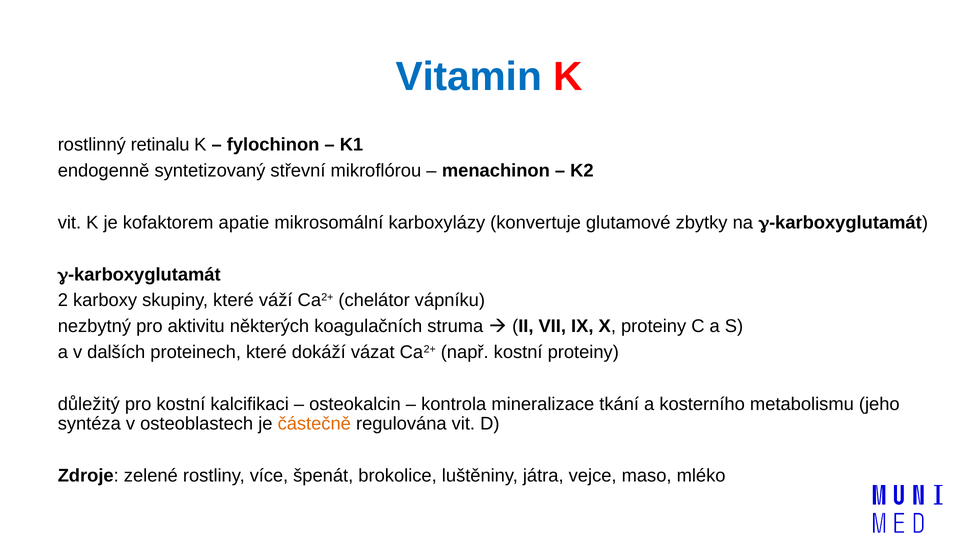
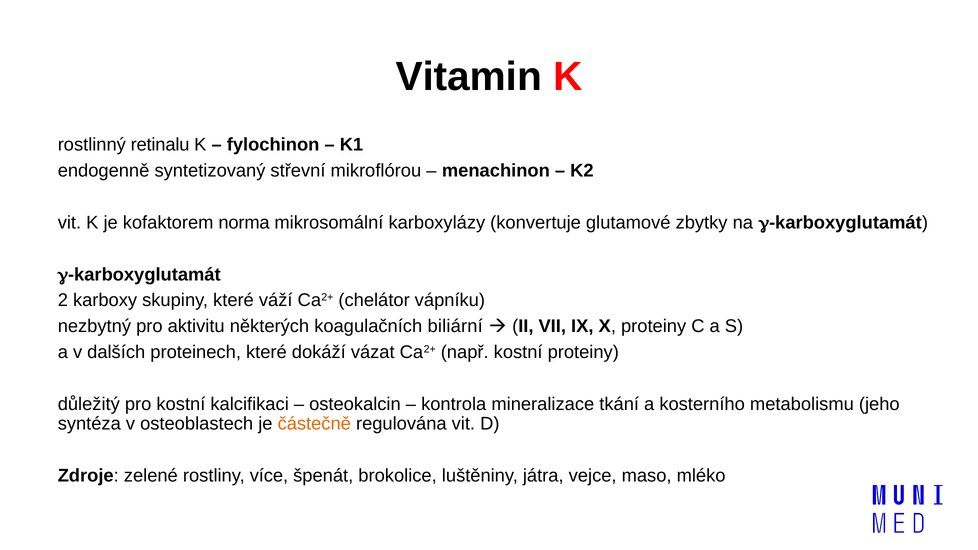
Vitamin colour: blue -> black
apatie: apatie -> norma
struma: struma -> biliární
